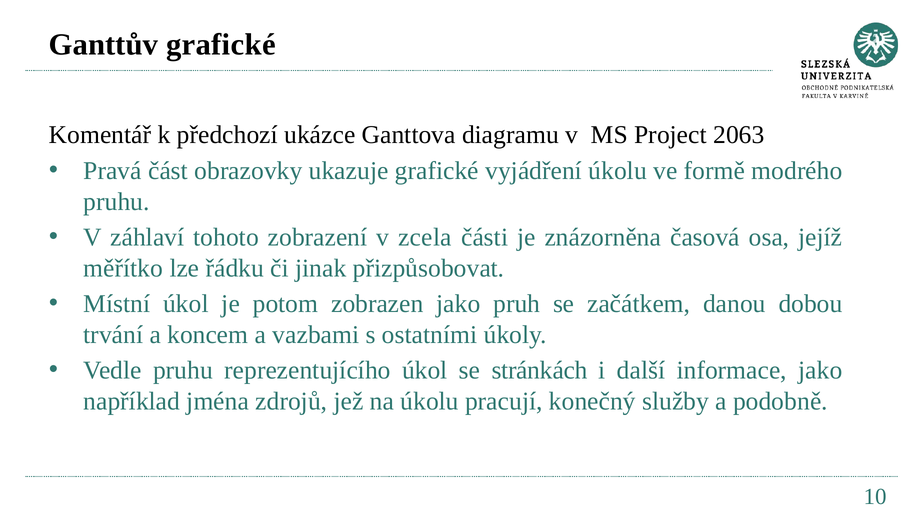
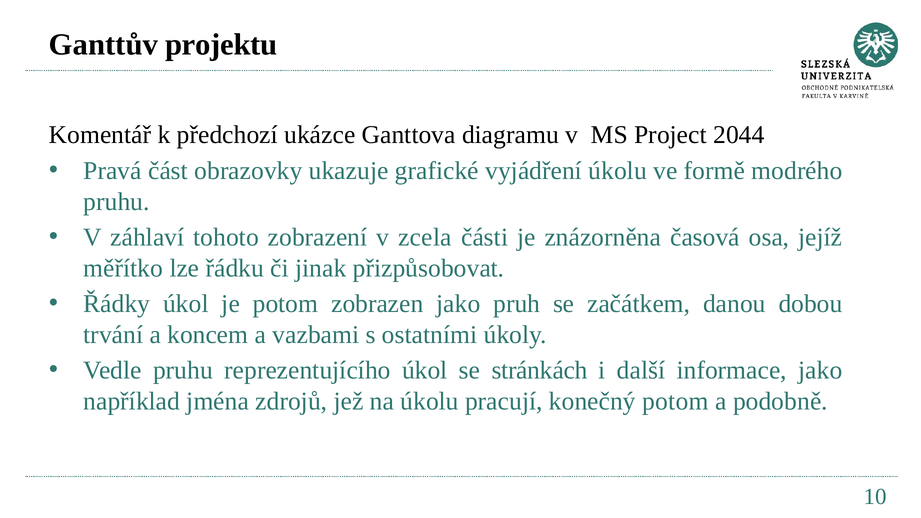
Ganttův grafické: grafické -> projektu
2063: 2063 -> 2044
Místní: Místní -> Řádky
konečný služby: služby -> potom
